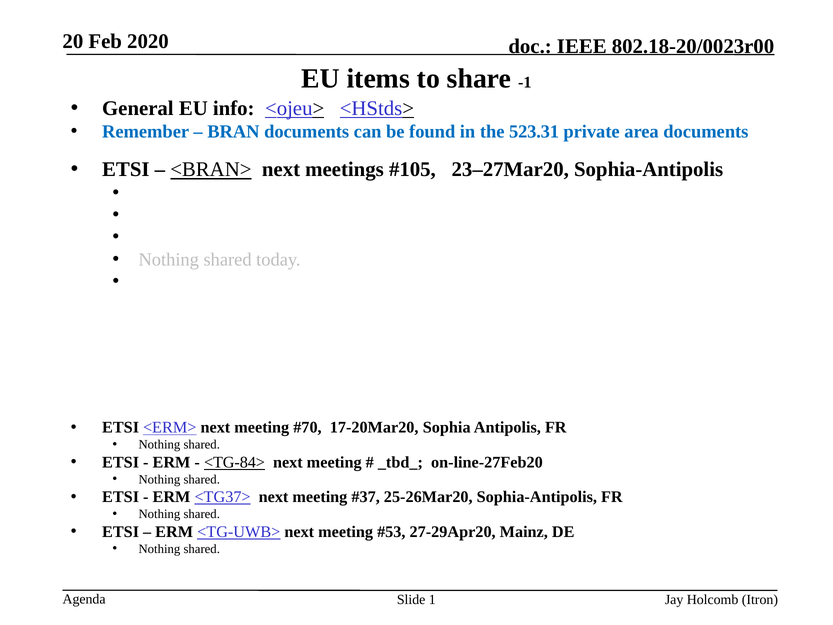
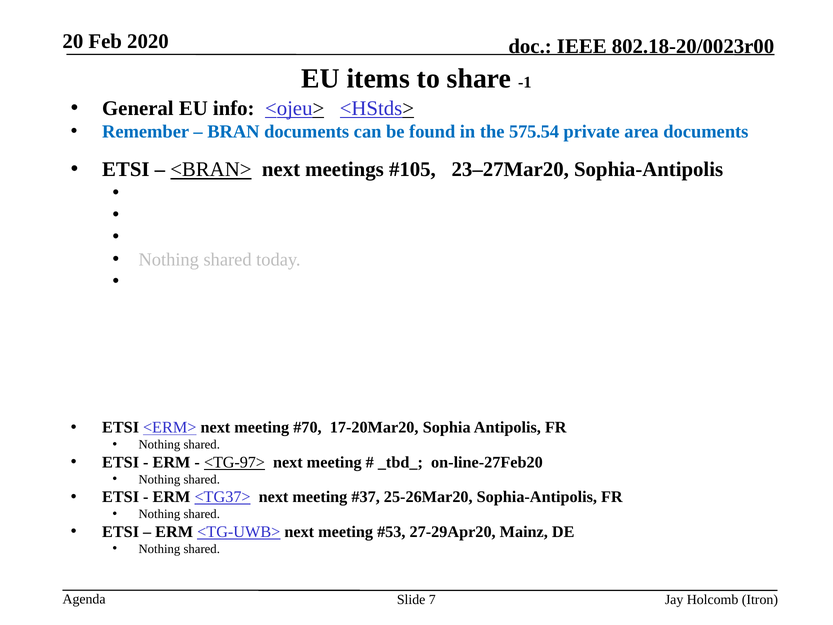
523.31: 523.31 -> 575.54
<TG-84>: <TG-84> -> <TG-97>
1: 1 -> 7
